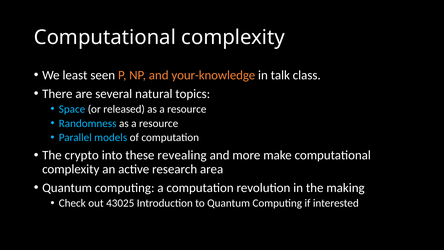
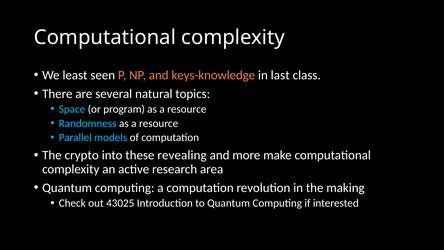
your-knowledge: your-knowledge -> keys-knowledge
talk: talk -> last
released: released -> program
